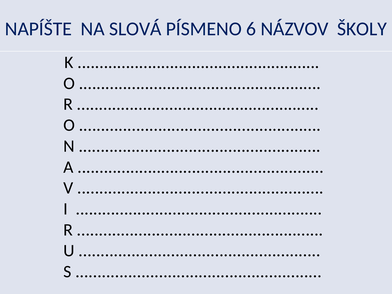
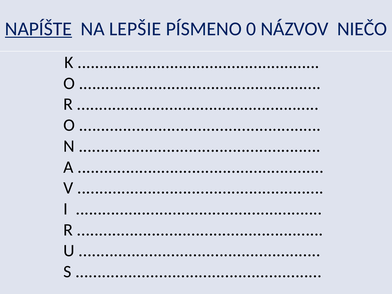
NAPÍŠTE underline: none -> present
SLOVÁ: SLOVÁ -> LEPŠIE
6: 6 -> 0
ŠKOLY: ŠKOLY -> NIEČO
